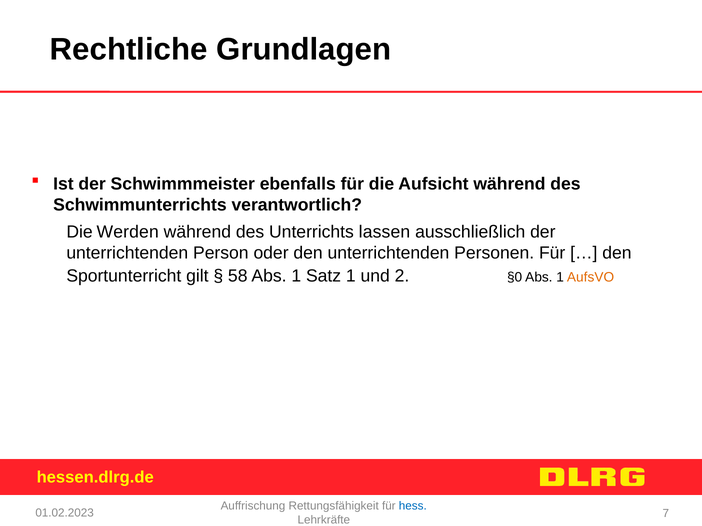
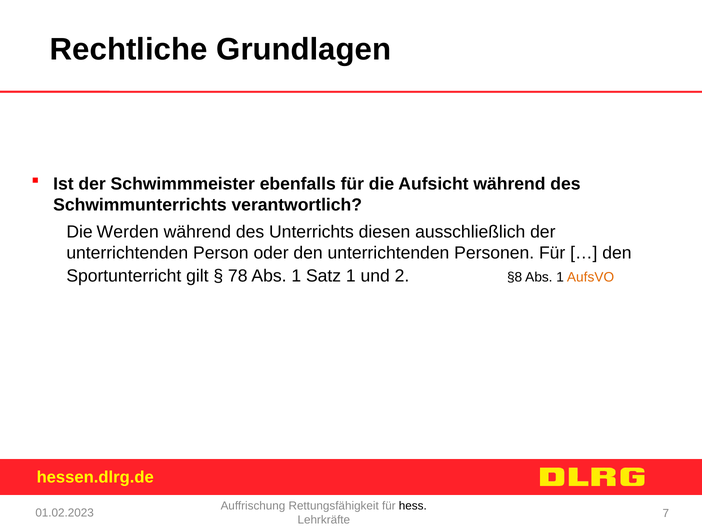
lassen: lassen -> diesen
58: 58 -> 78
§0: §0 -> §8
hess colour: blue -> black
